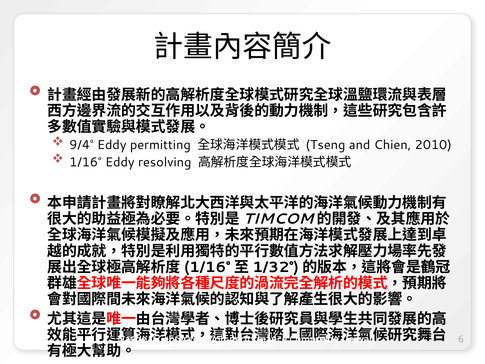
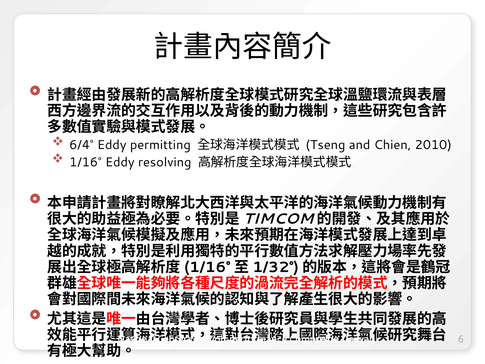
9/4°: 9/4° -> 6/4°
